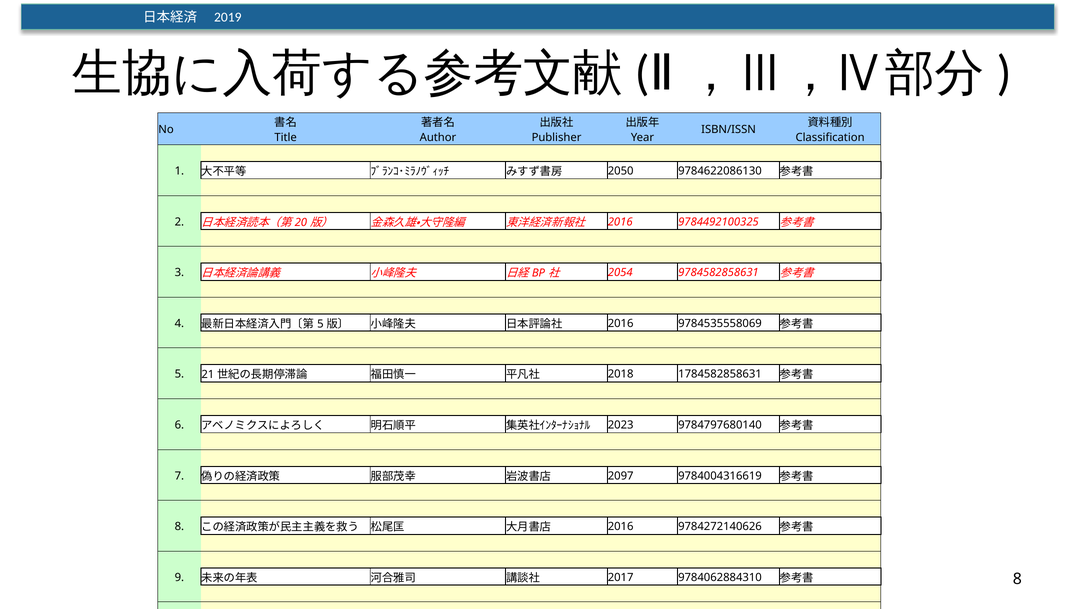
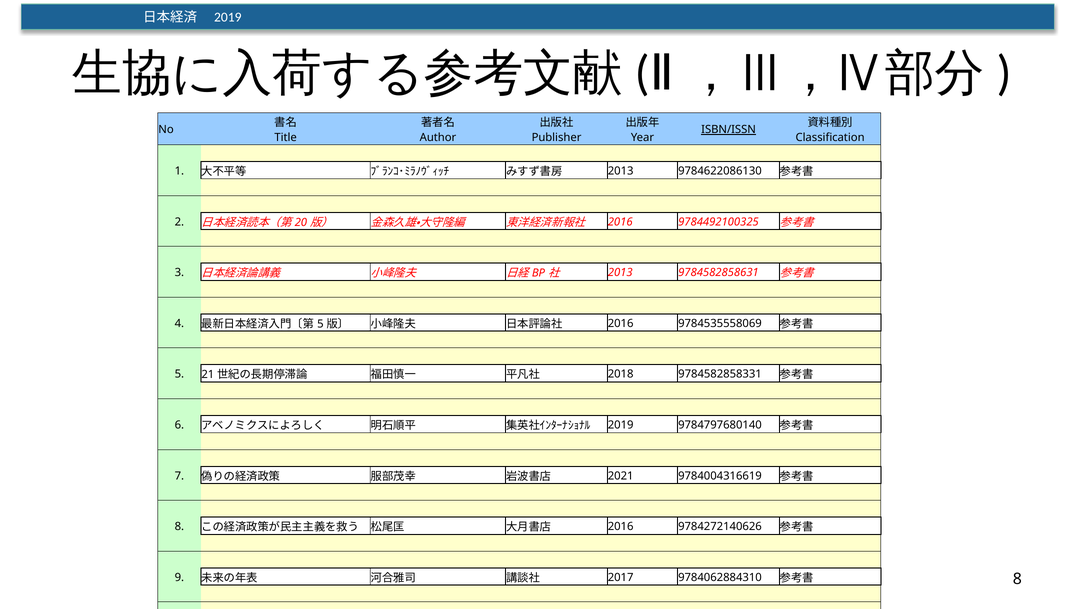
ISBN/ISSN underline: none -> present
2050 at (621, 171): 2050 -> 2013
2054 at (620, 273): 2054 -> 2013
1784582858631: 1784582858631 -> 9784582858331
2023 at (621, 426): 2023 -> 2019
2097: 2097 -> 2021
